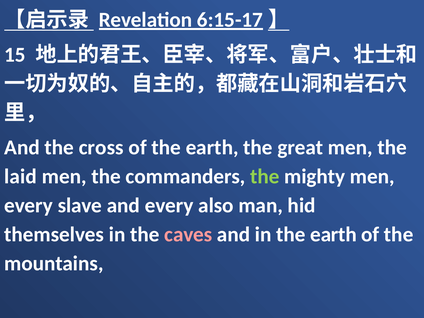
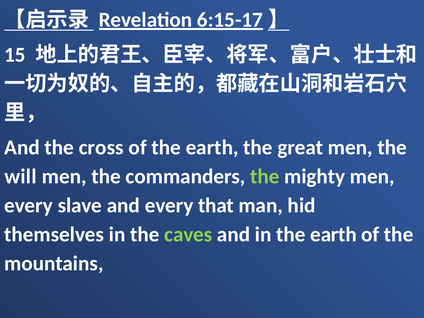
laid: laid -> will
also: also -> that
caves colour: pink -> light green
